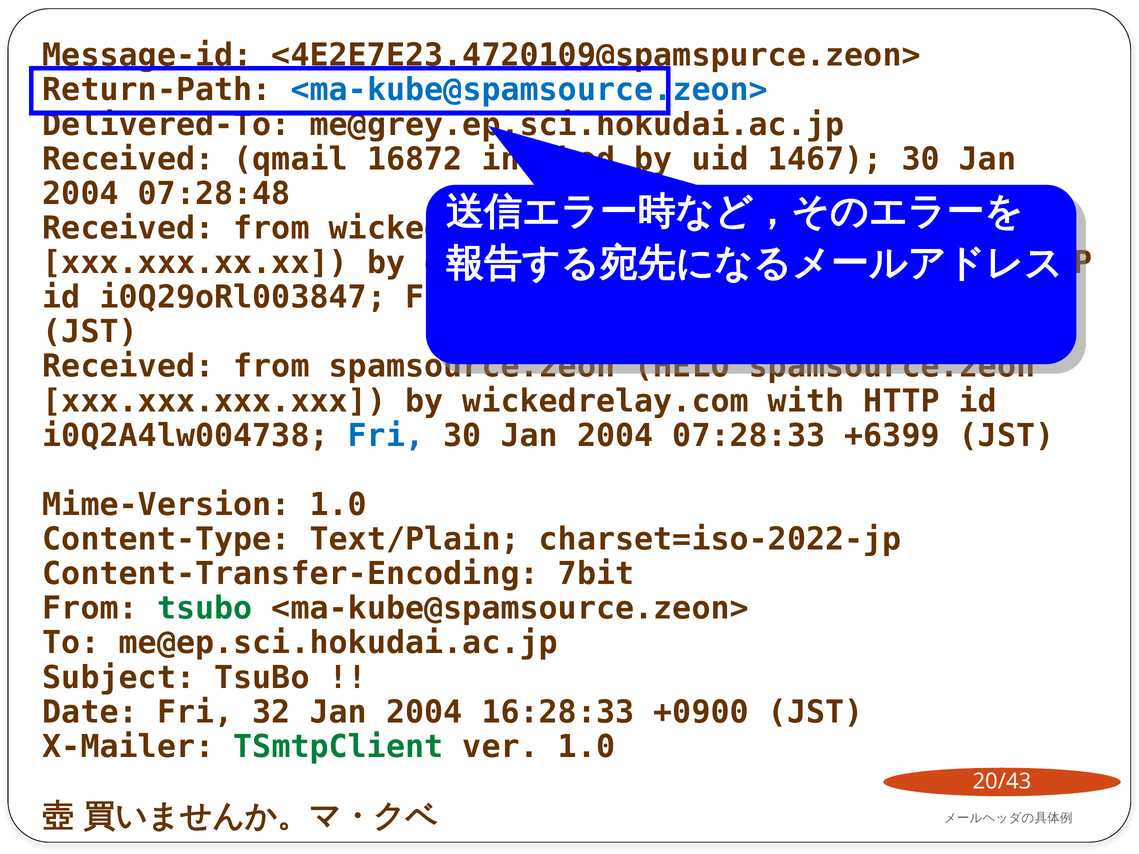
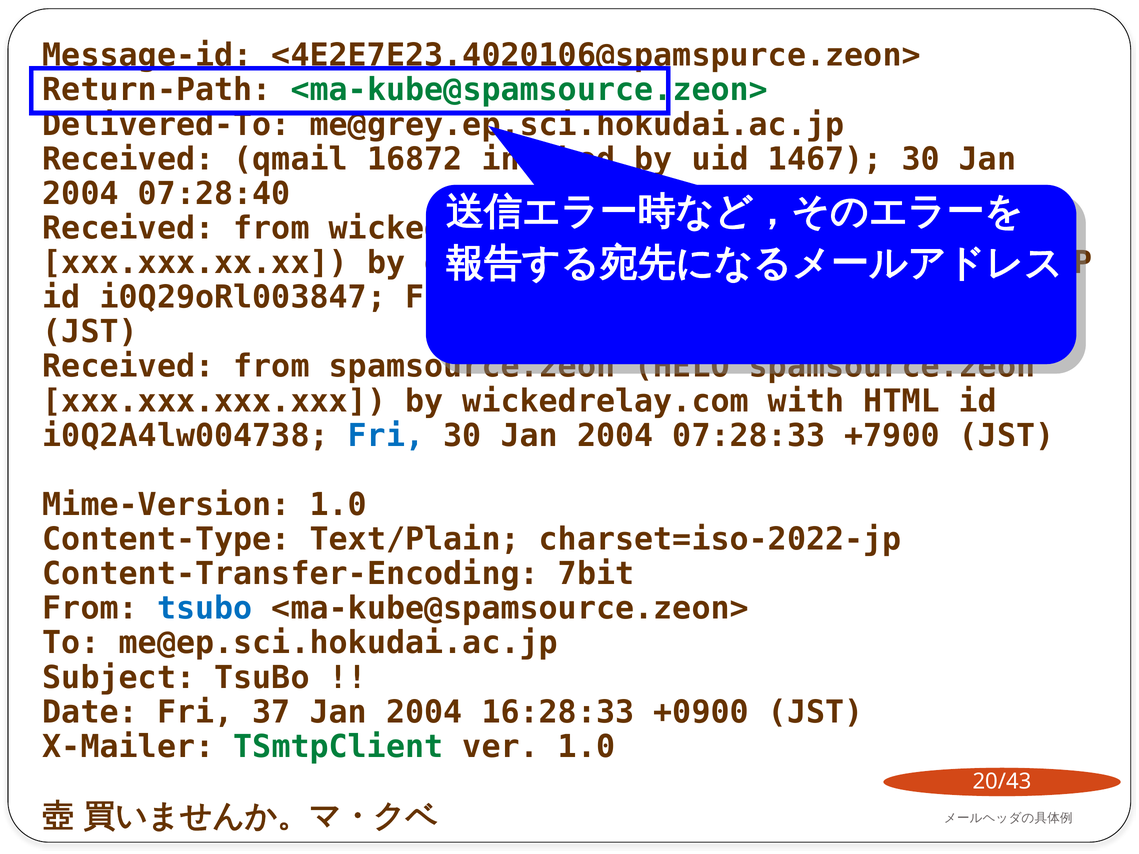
<4E2E7E23.4720109@spamspurce.zeon>: <4E2E7E23.4720109@spamspurce.zeon> -> <4E2E7E23.4020106@spamspurce.zeon>
<ma-kube@spamsource.zeon> at (529, 90) colour: blue -> green
07:28:48: 07:28:48 -> 07:28:40
HTTP: HTTP -> HTML
+6399: +6399 -> +7900
tsubo at (205, 609) colour: green -> blue
32: 32 -> 37
